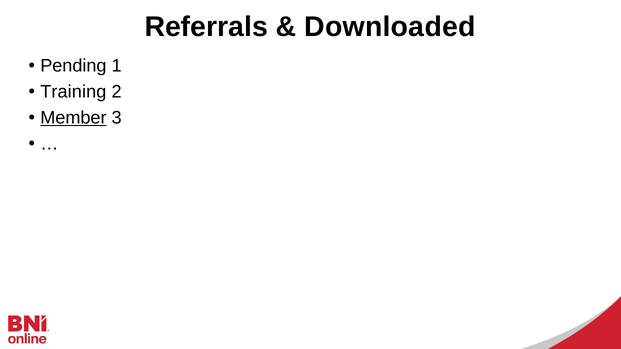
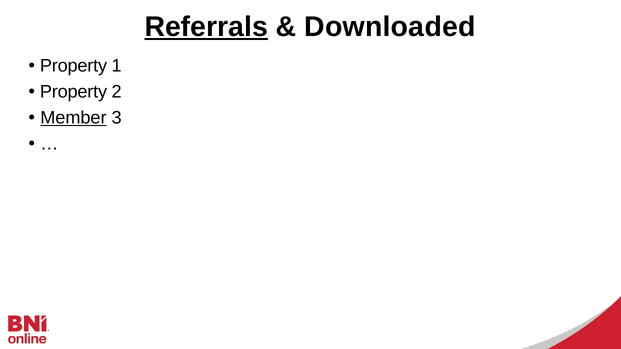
Referrals underline: none -> present
Pending at (73, 66): Pending -> Property
Training at (73, 92): Training -> Property
